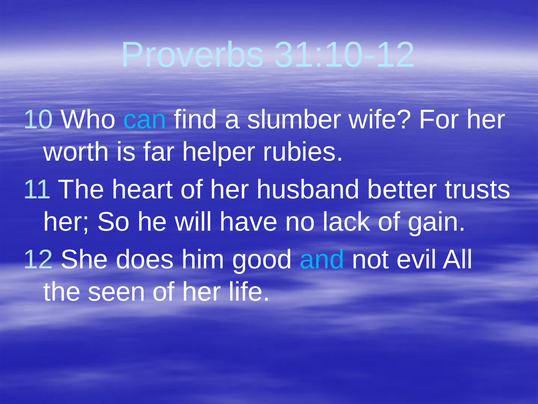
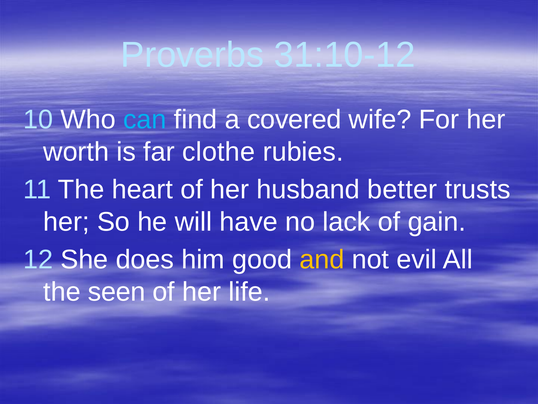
slumber: slumber -> covered
helper: helper -> clothe
and colour: light blue -> yellow
